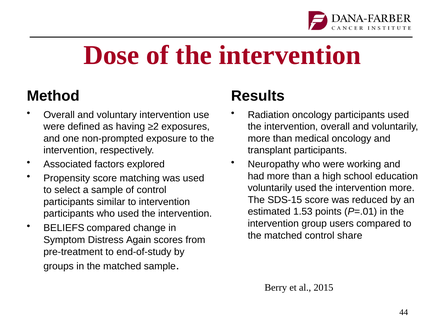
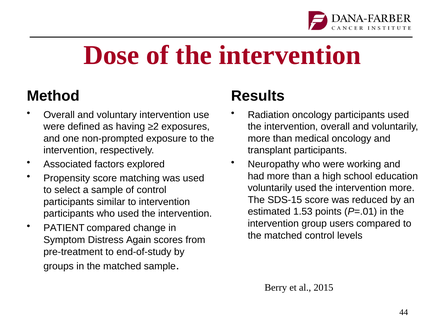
BELIEFS: BELIEFS -> PATIENT
share: share -> levels
